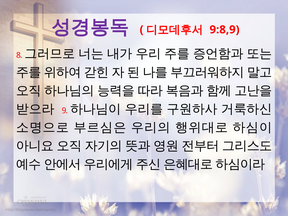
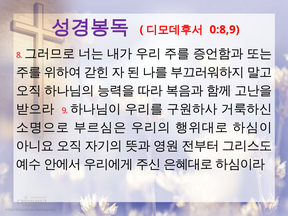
9:8,9: 9:8,9 -> 0:8,9
